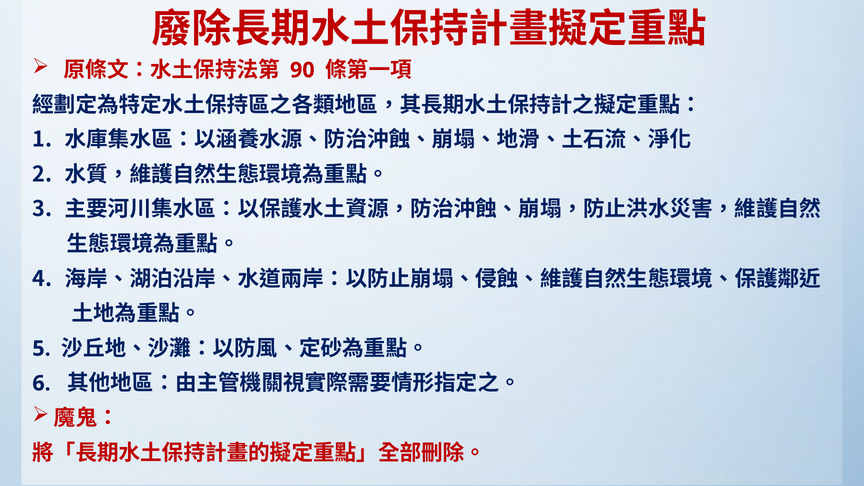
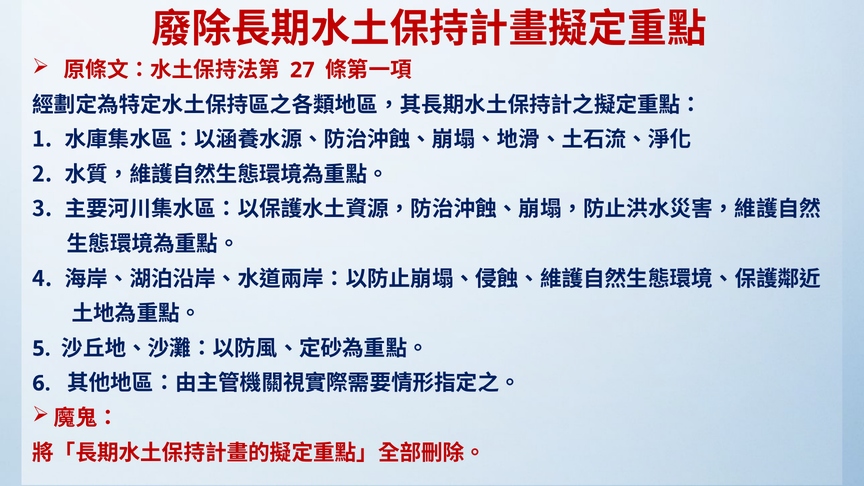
90: 90 -> 27
